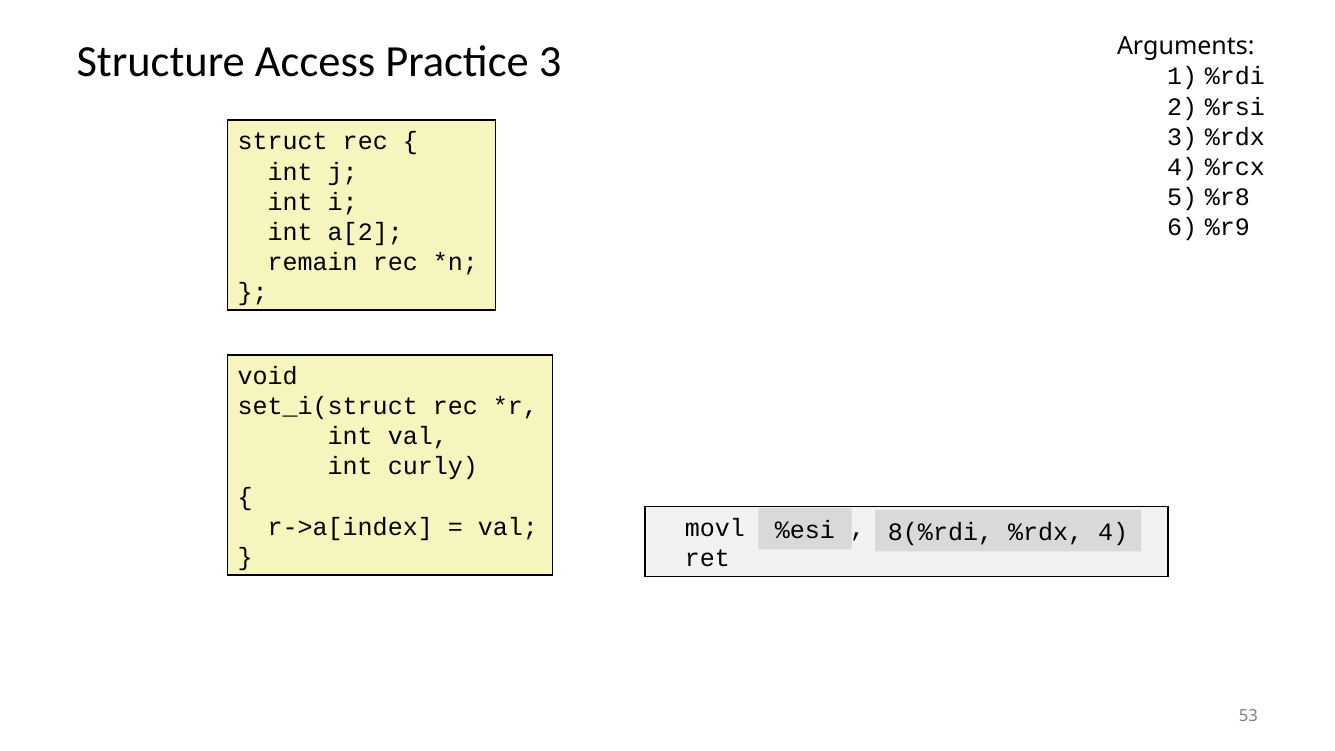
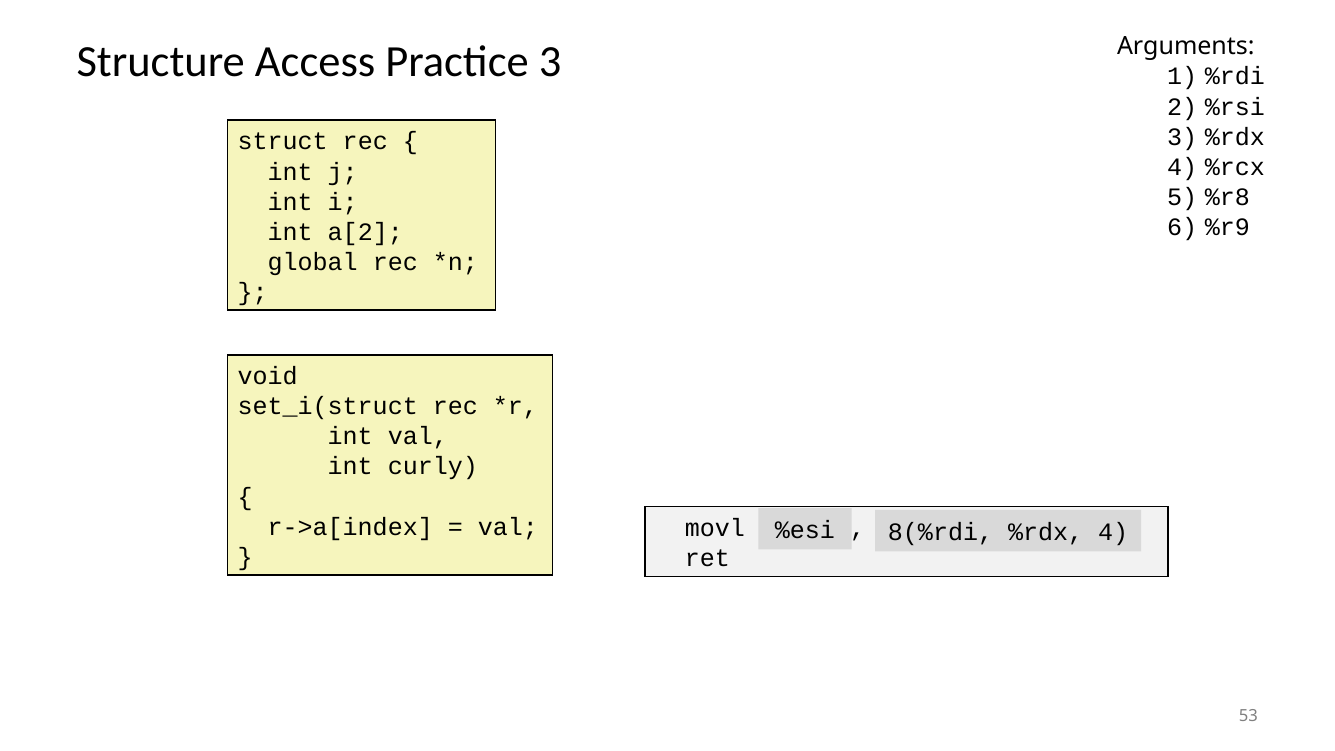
remain: remain -> global
